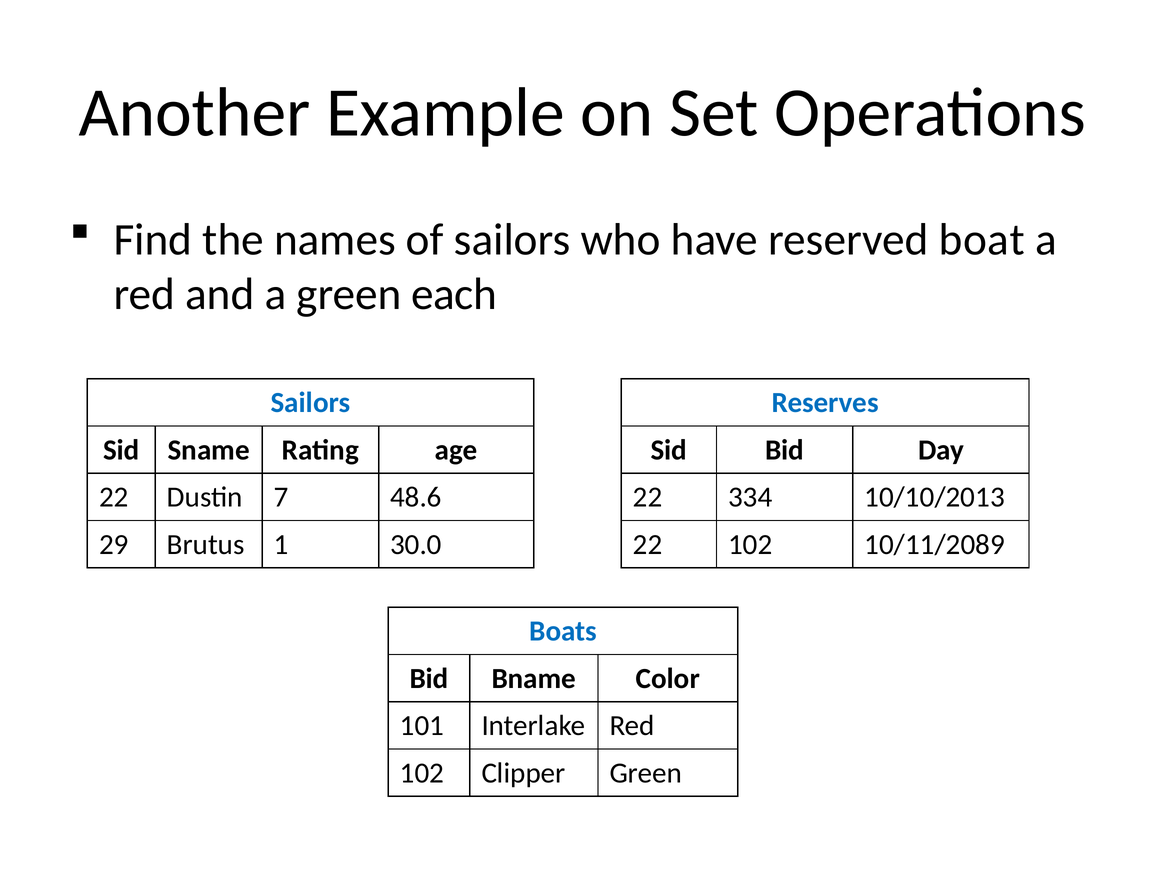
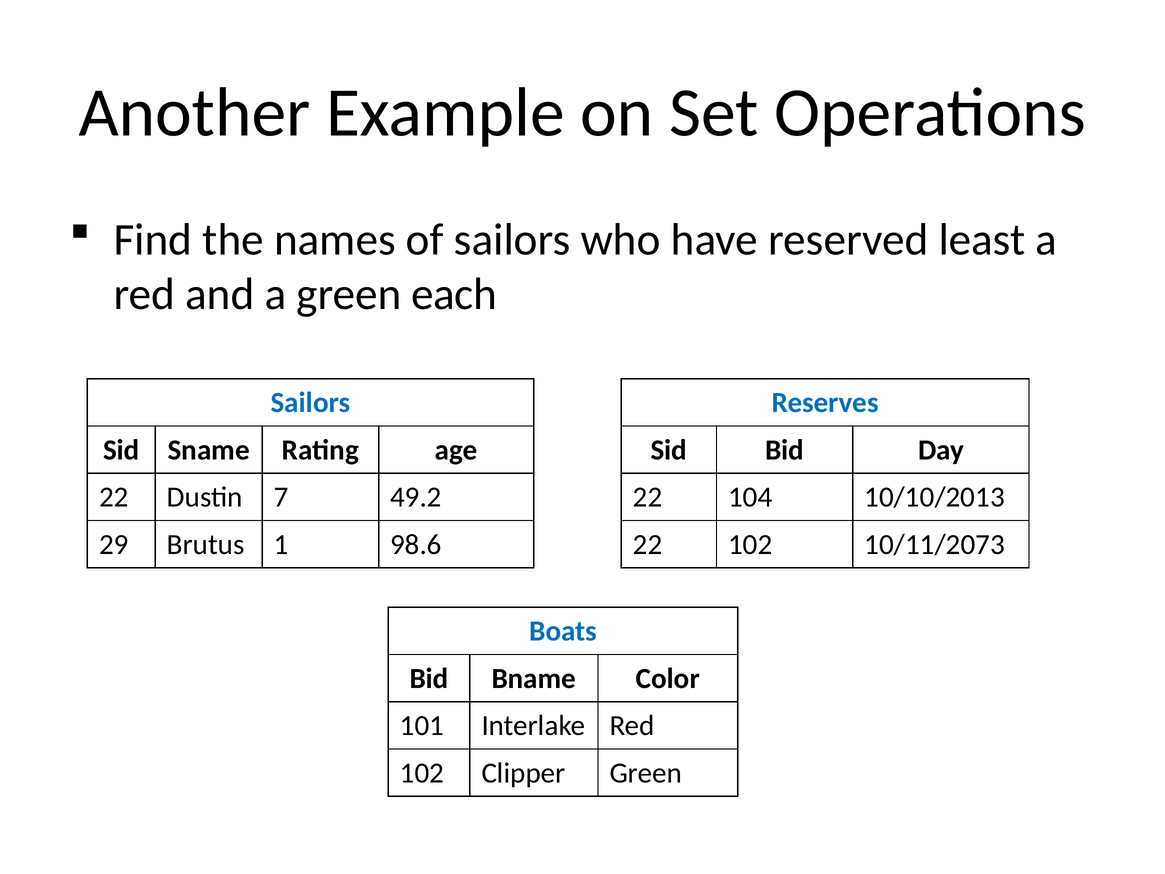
boat: boat -> least
48.6: 48.6 -> 49.2
334: 334 -> 104
30.0: 30.0 -> 98.6
10/11/2089: 10/11/2089 -> 10/11/2073
